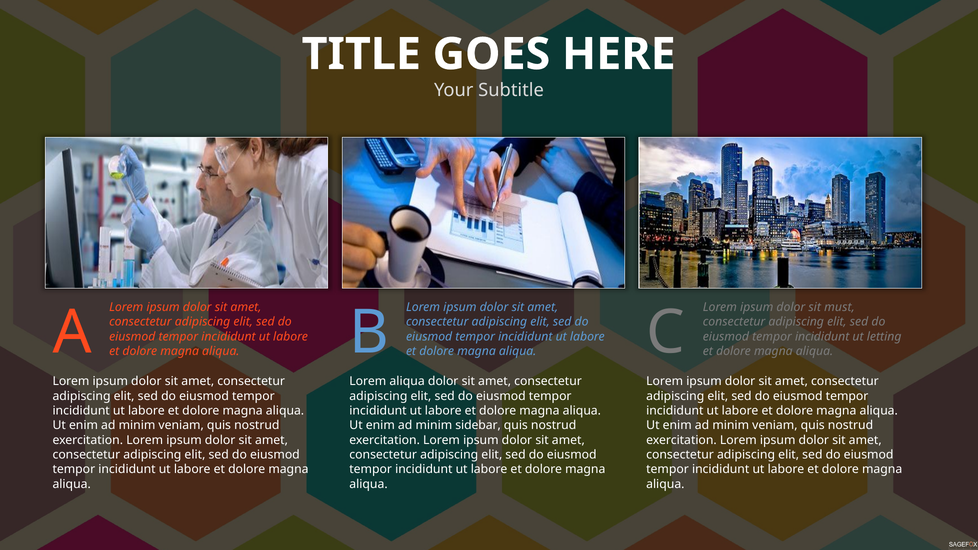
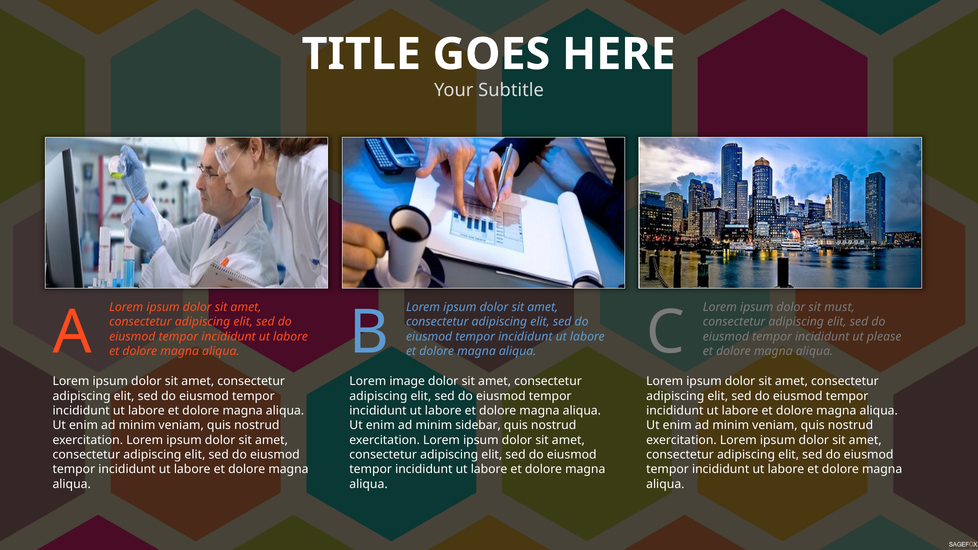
letting: letting -> please
Lorem aliqua: aliqua -> image
